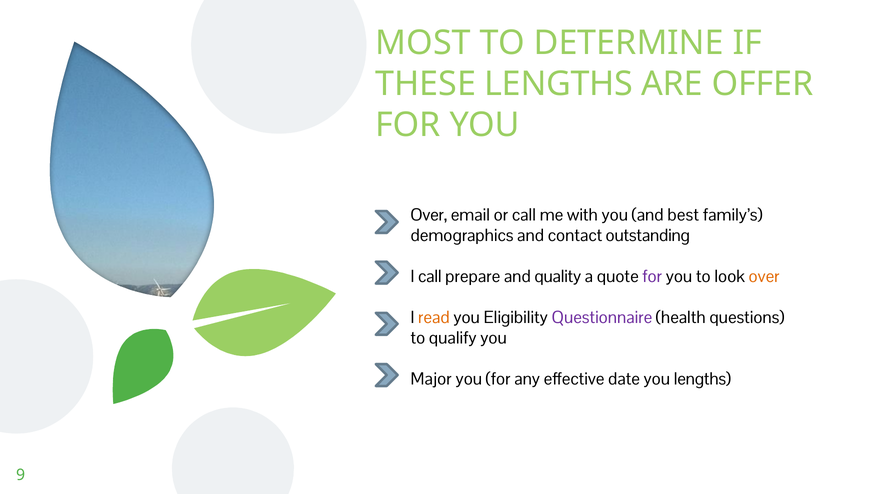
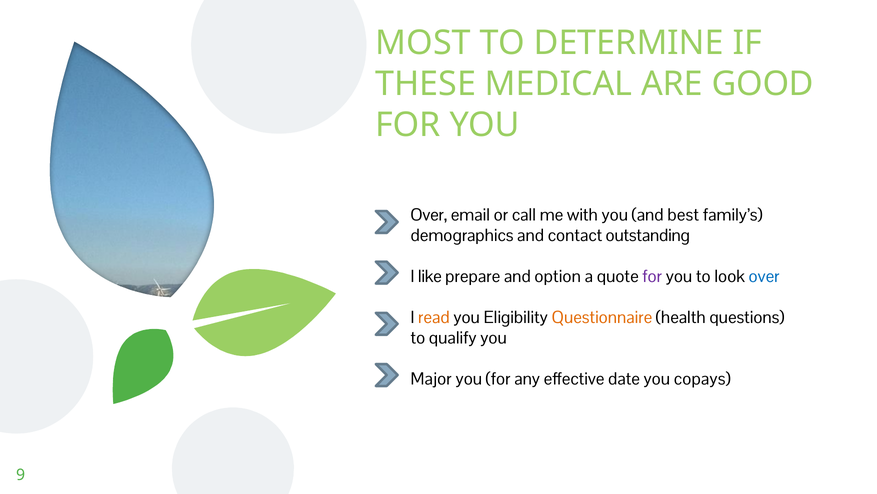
THESE LENGTHS: LENGTHS -> MEDICAL
OFFER: OFFER -> GOOD
I call: call -> like
quality: quality -> option
over at (764, 276) colour: orange -> blue
Questionnaire colour: purple -> orange
you lengths: lengths -> copays
